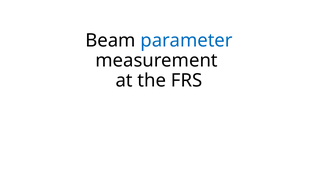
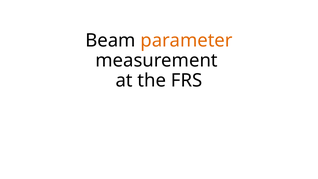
parameter colour: blue -> orange
